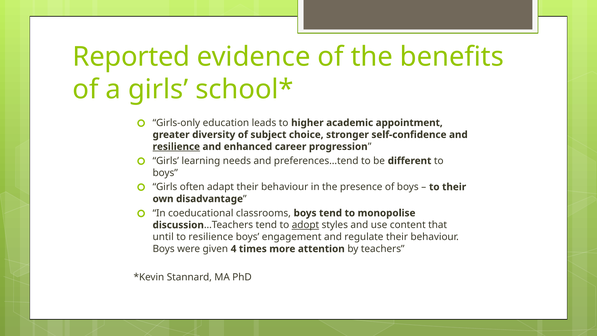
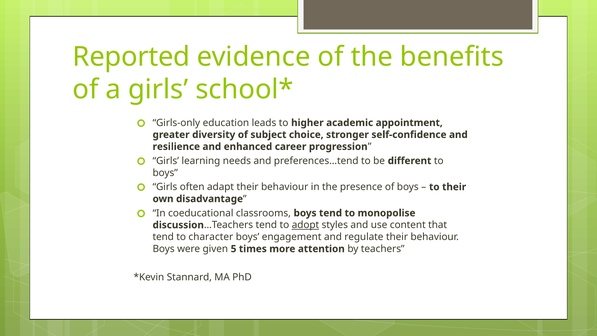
resilience at (176, 147) underline: present -> none
until at (163, 237): until -> tend
to resilience: resilience -> character
4: 4 -> 5
